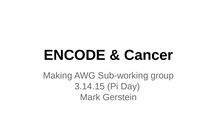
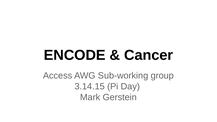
Making: Making -> Access
